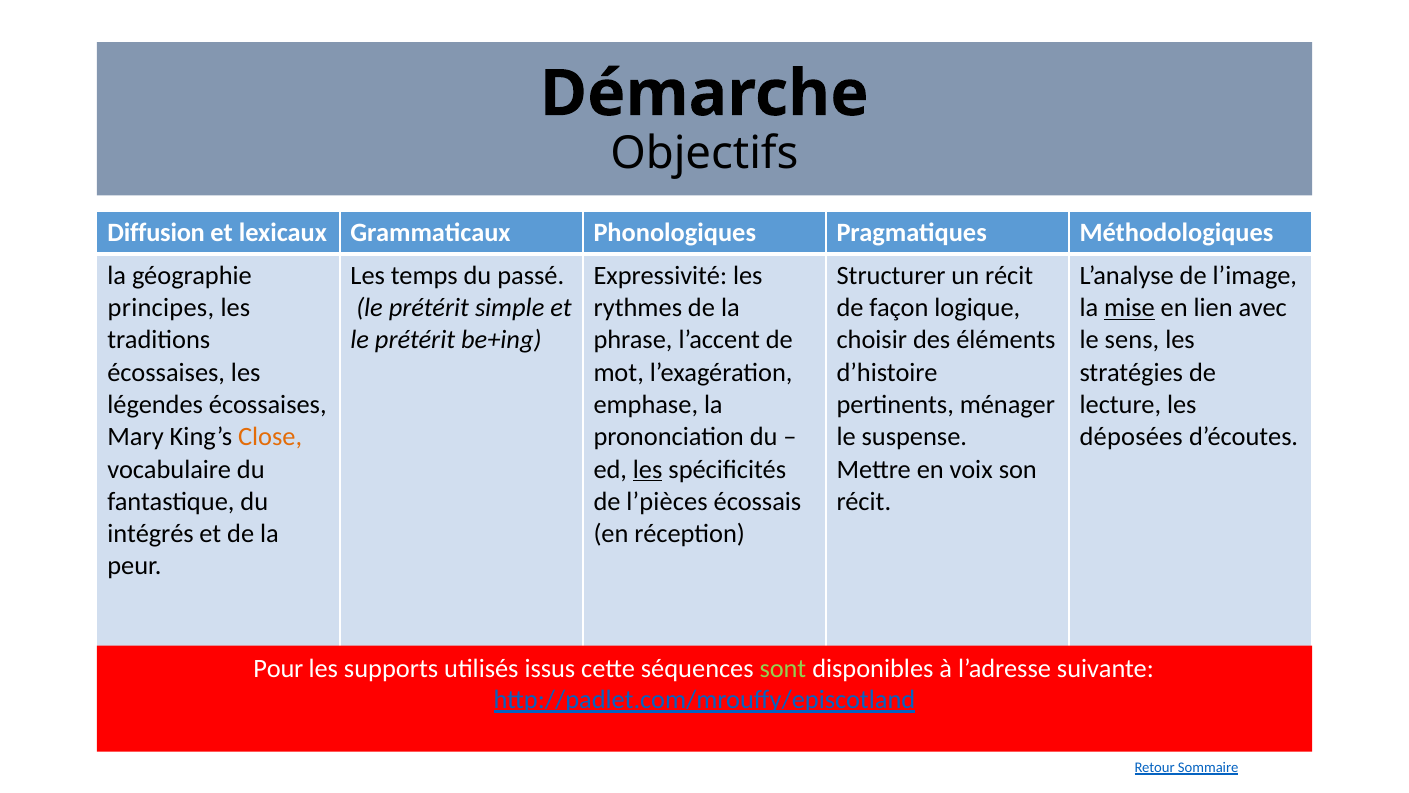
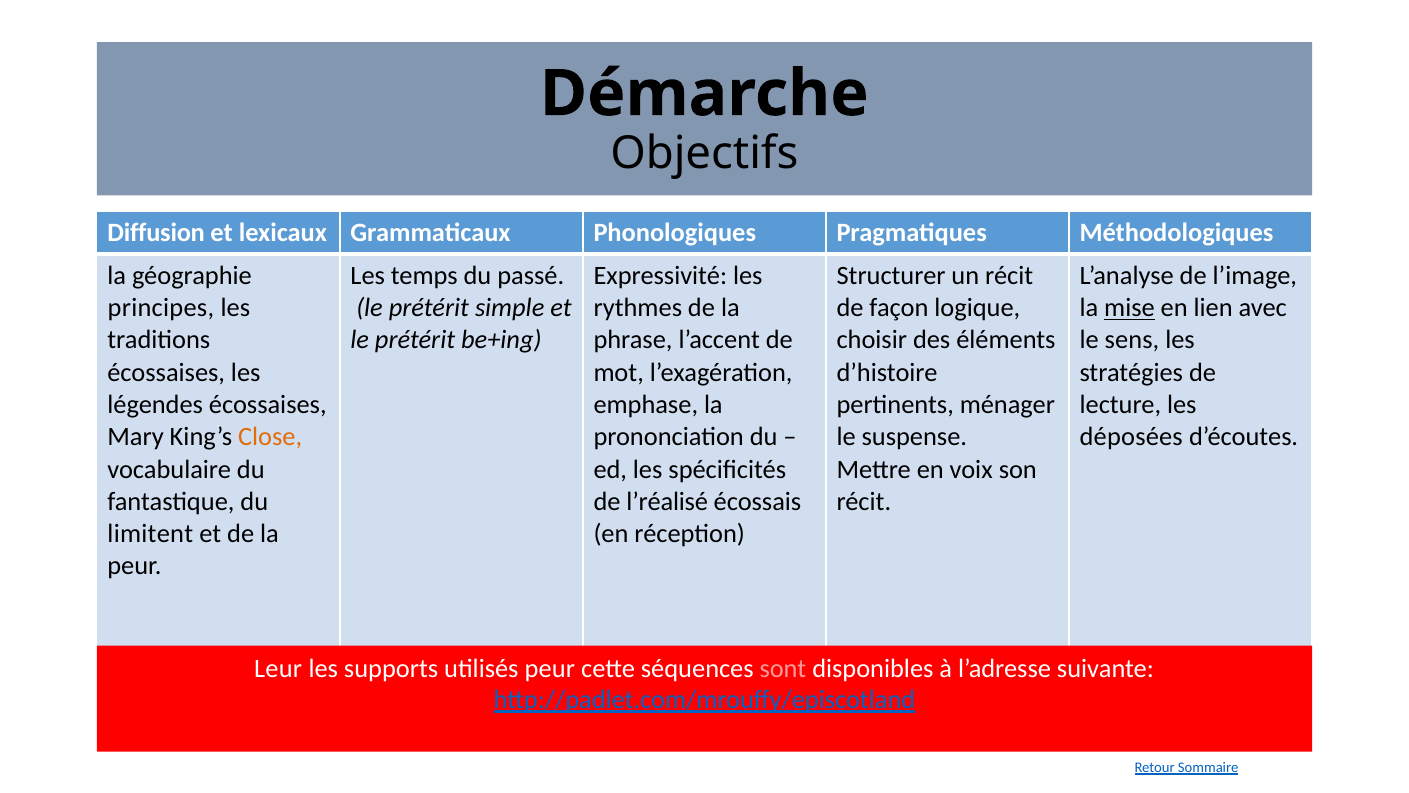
les at (648, 469) underline: present -> none
l’pièces: l’pièces -> l’réalisé
intégrés: intégrés -> limitent
Pour: Pour -> Leur
utilisés issus: issus -> peur
sont colour: light green -> pink
